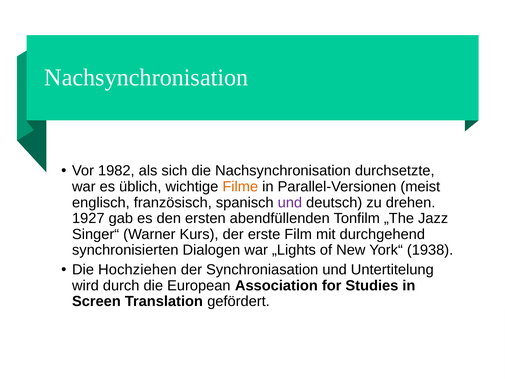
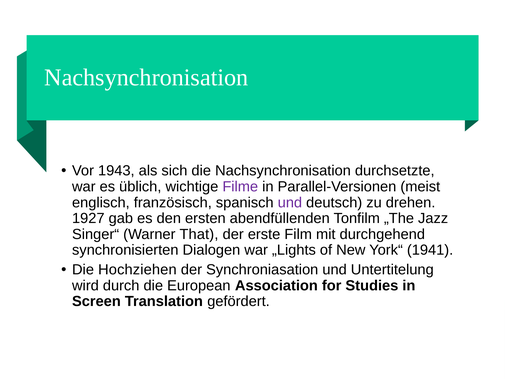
1982: 1982 -> 1943
Filme colour: orange -> purple
Kurs: Kurs -> That
1938: 1938 -> 1941
